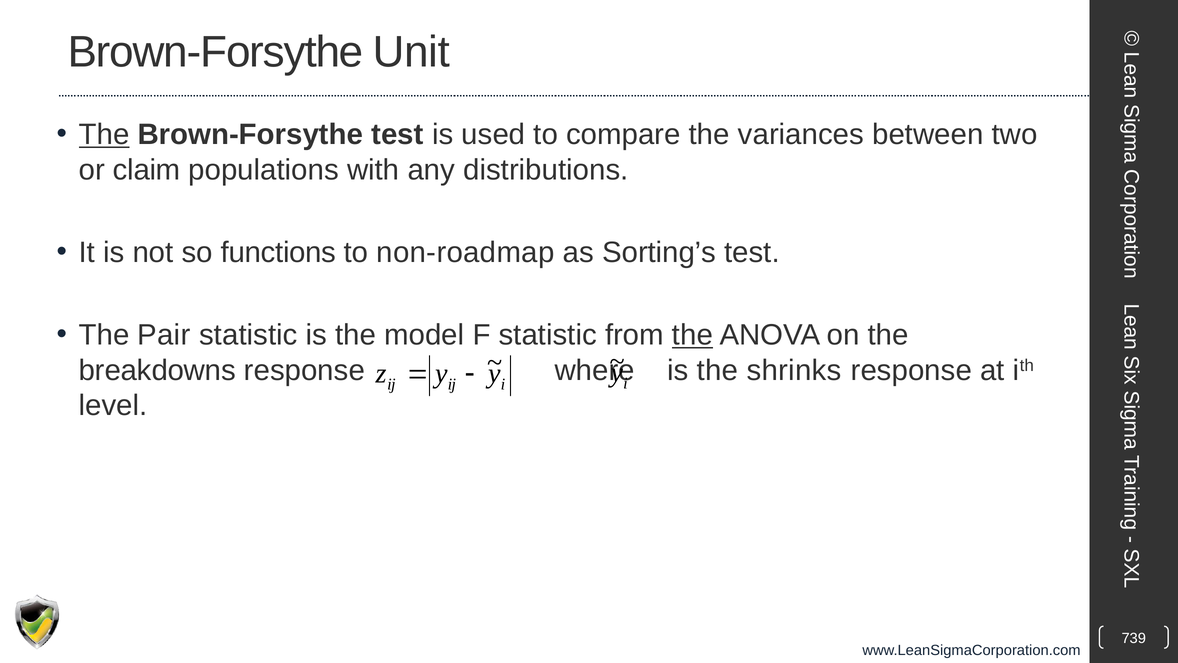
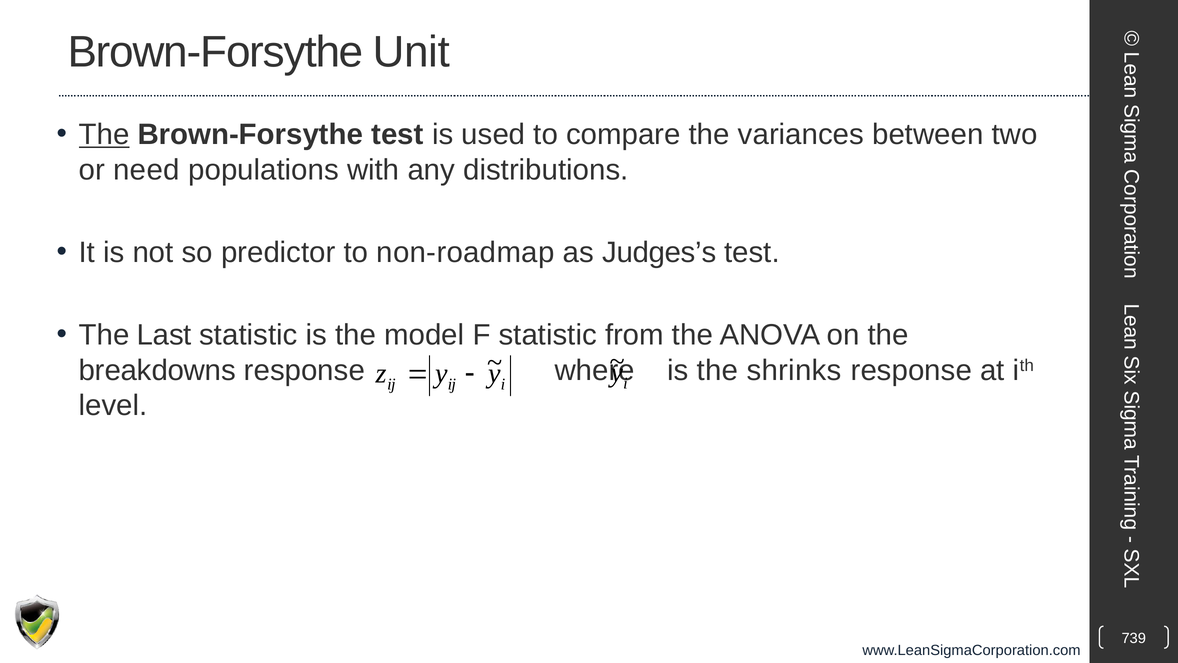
claim: claim -> need
functions: functions -> predictor
Sorting’s: Sorting’s -> Judges’s
Pair: Pair -> Last
the at (692, 335) underline: present -> none
